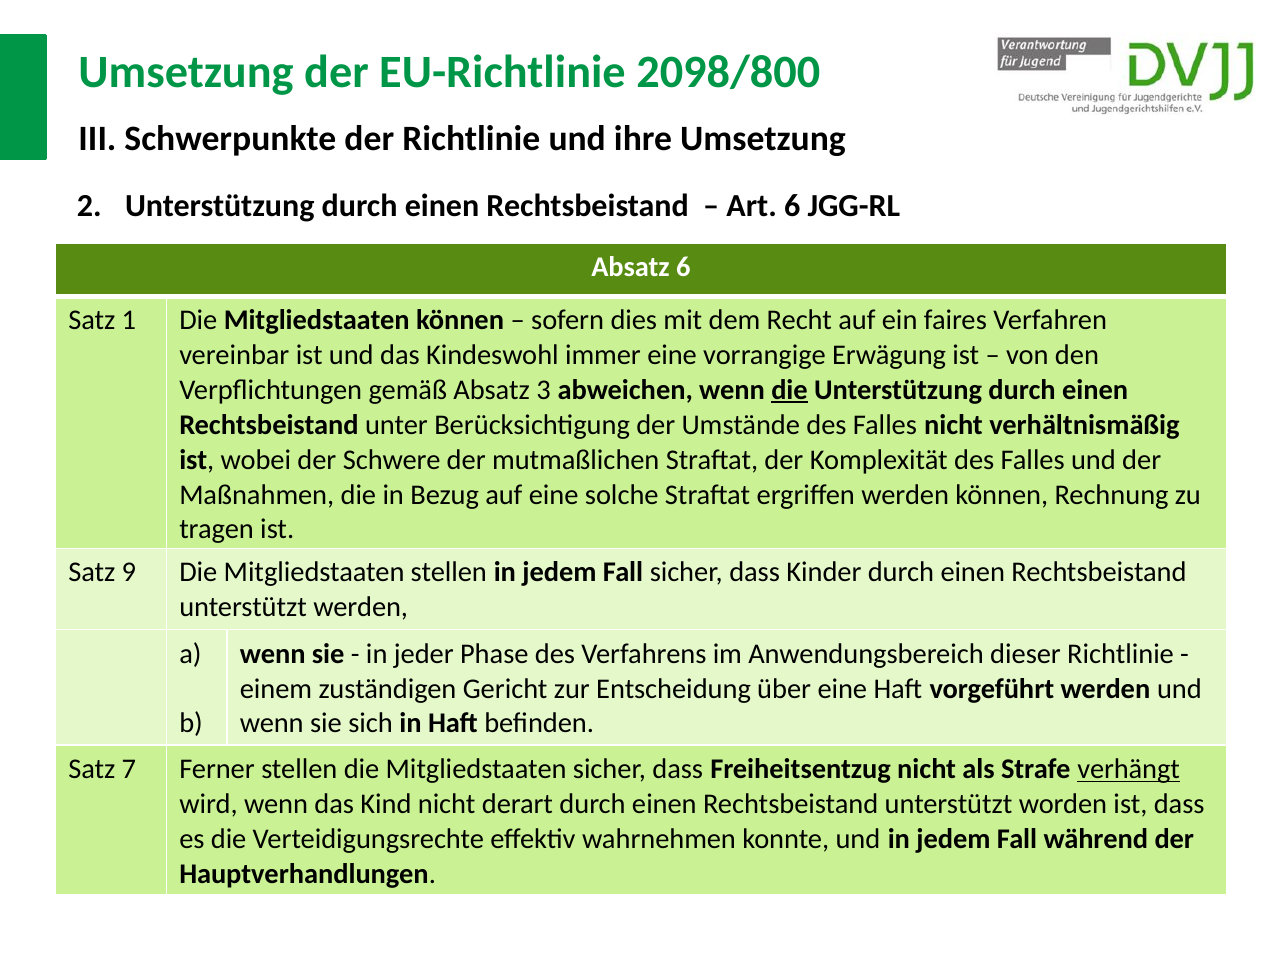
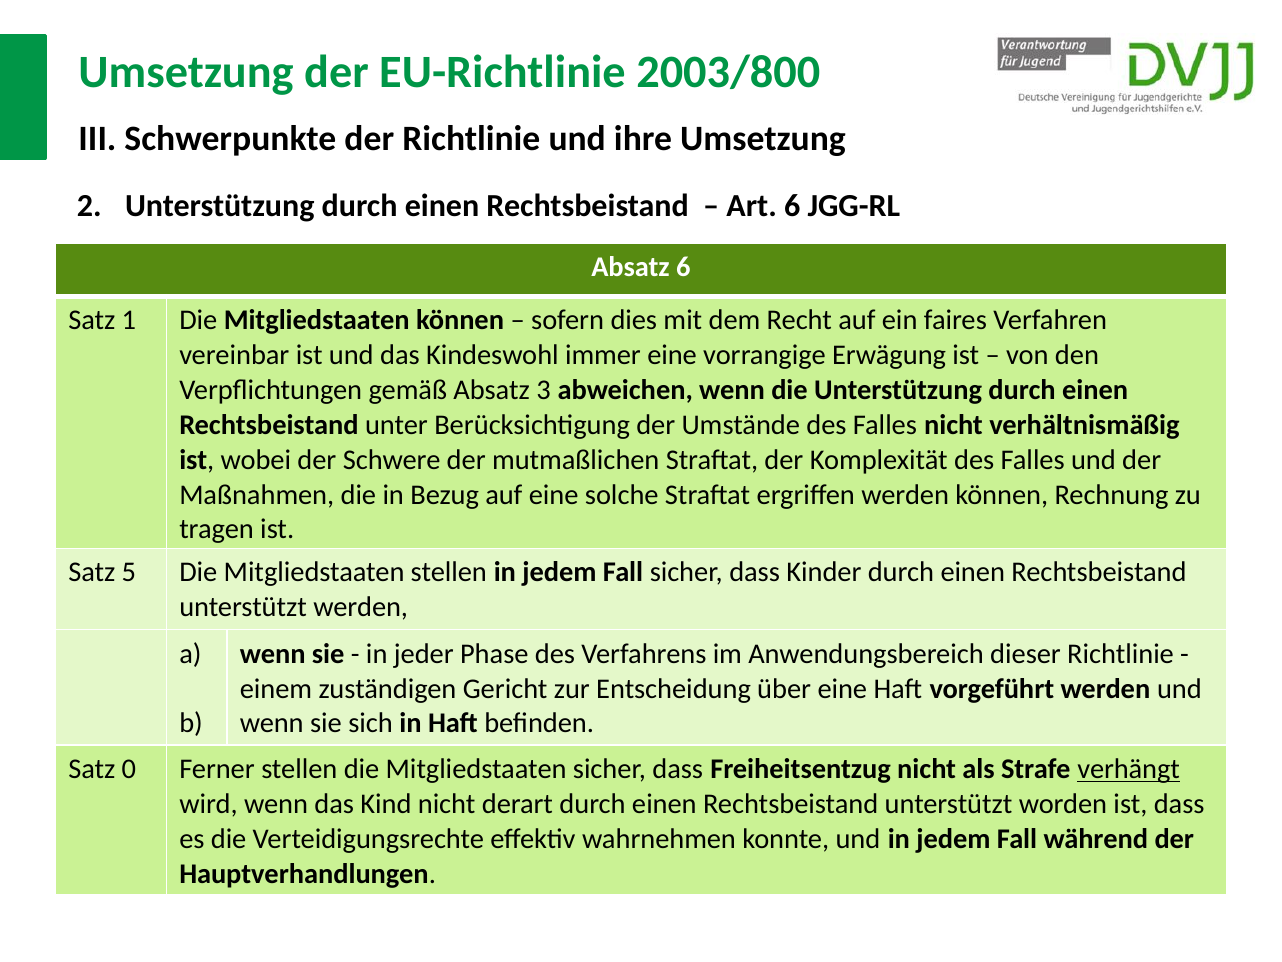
2098/800: 2098/800 -> 2003/800
die at (790, 390) underline: present -> none
9: 9 -> 5
7: 7 -> 0
